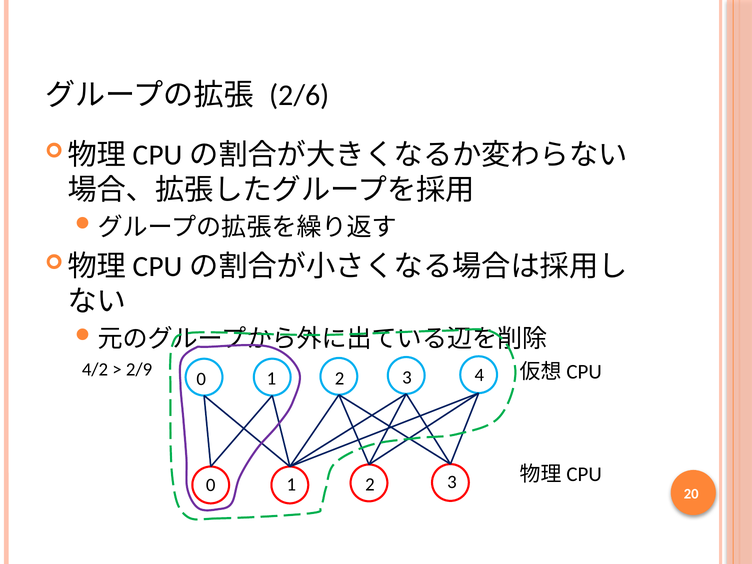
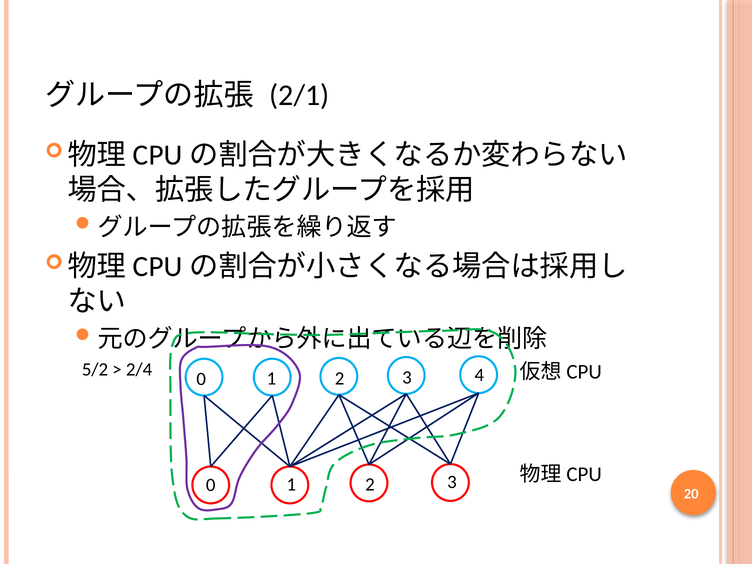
2/6: 2/6 -> 2/1
4/2: 4/2 -> 5/2
2/9: 2/9 -> 2/4
